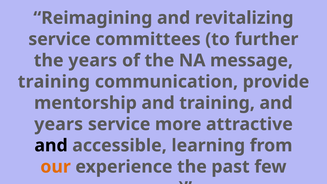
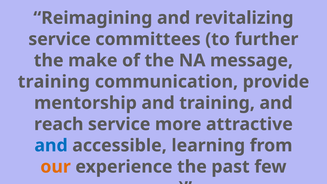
the years: years -> make
years at (59, 124): years -> reach
and at (51, 145) colour: black -> blue
